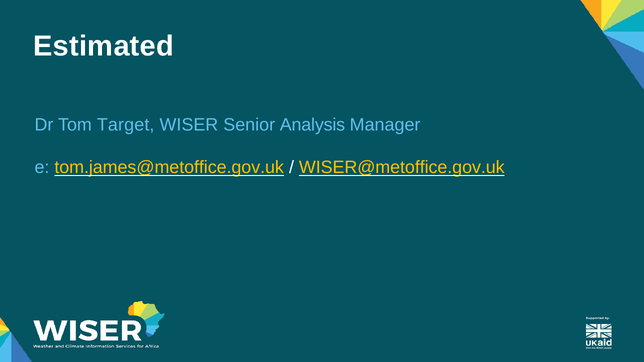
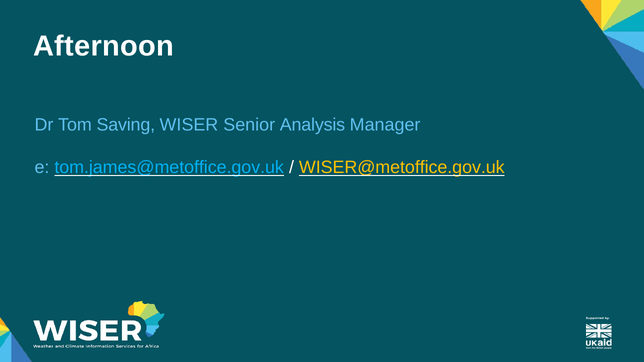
Estimated: Estimated -> Afternoon
Target: Target -> Saving
tom.james@metoffice.gov.uk colour: yellow -> light blue
